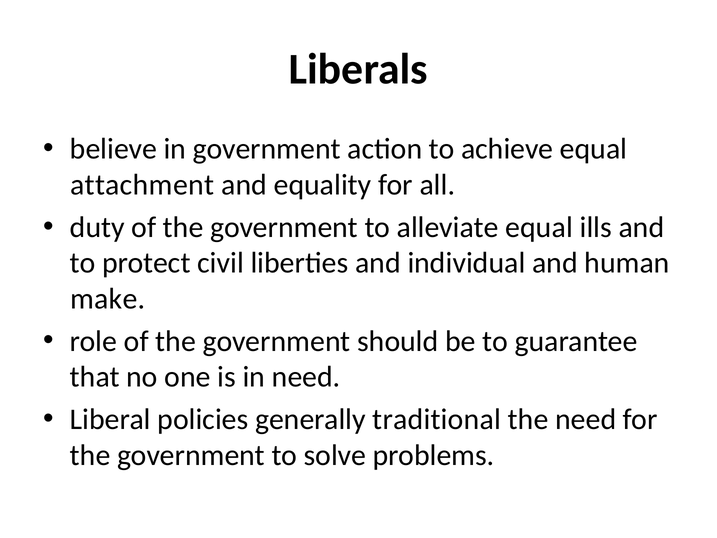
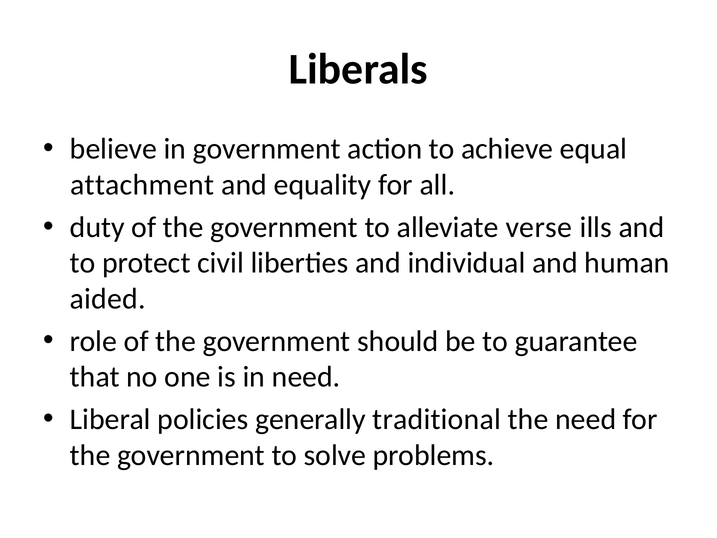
alleviate equal: equal -> verse
make: make -> aided
